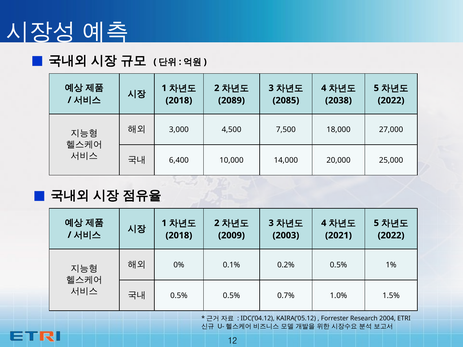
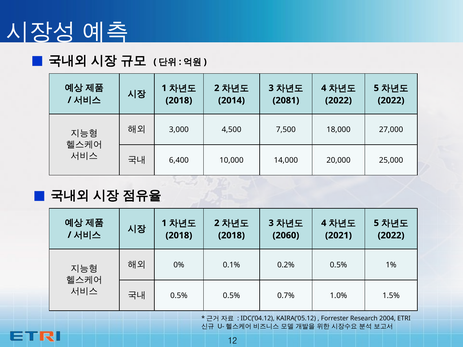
2089: 2089 -> 2014
2085: 2085 -> 2081
2038 at (338, 101): 2038 -> 2022
2009 at (231, 236): 2009 -> 2018
2003: 2003 -> 2060
